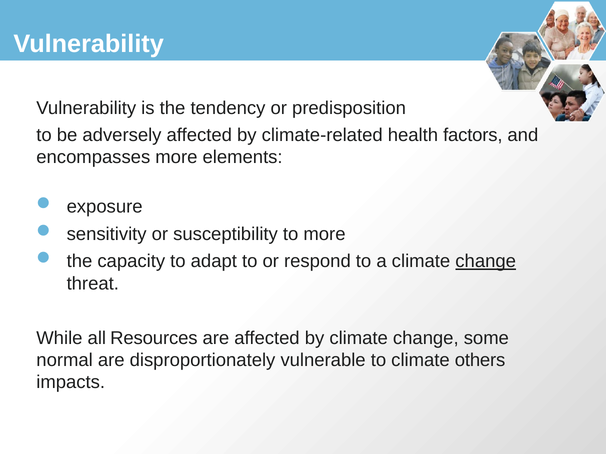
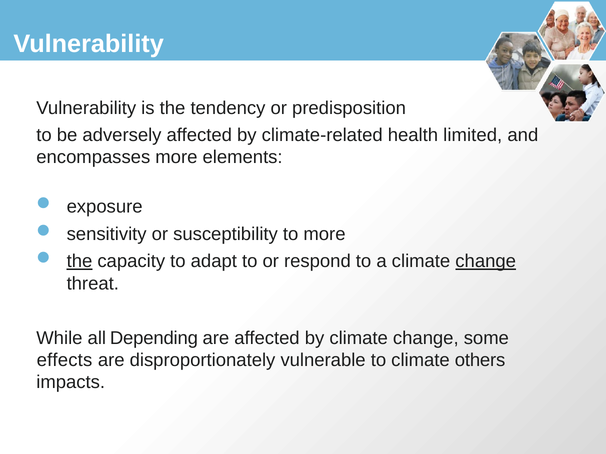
factors: factors -> limited
the at (79, 262) underline: none -> present
Resources: Resources -> Depending
normal: normal -> effects
